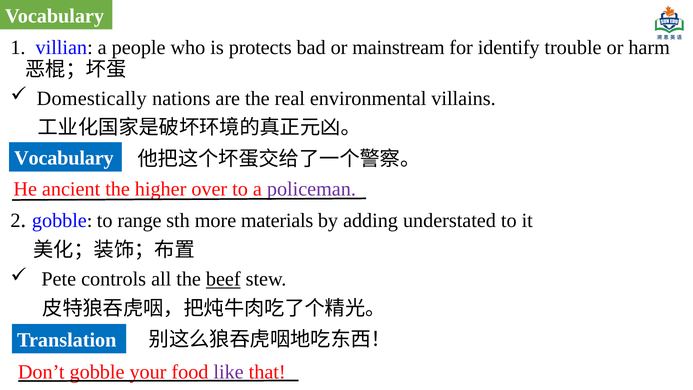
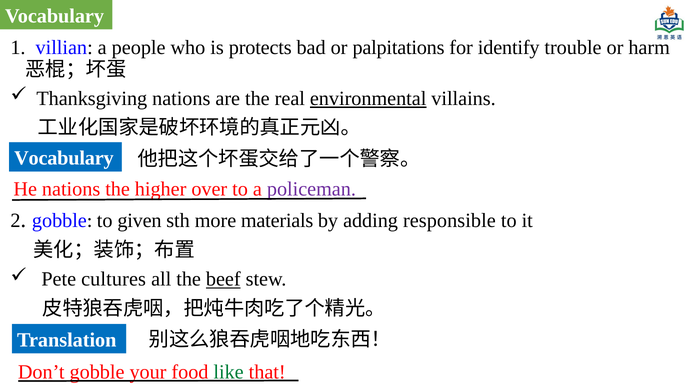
mainstream: mainstream -> palpitations
Domestically: Domestically -> Thanksgiving
environmental underline: none -> present
He ancient: ancient -> nations
range: range -> given
understated: understated -> responsible
controls: controls -> cultures
like colour: purple -> green
